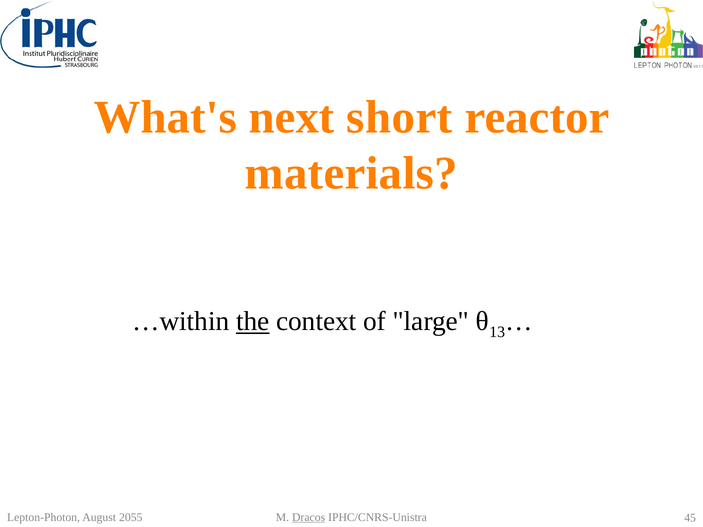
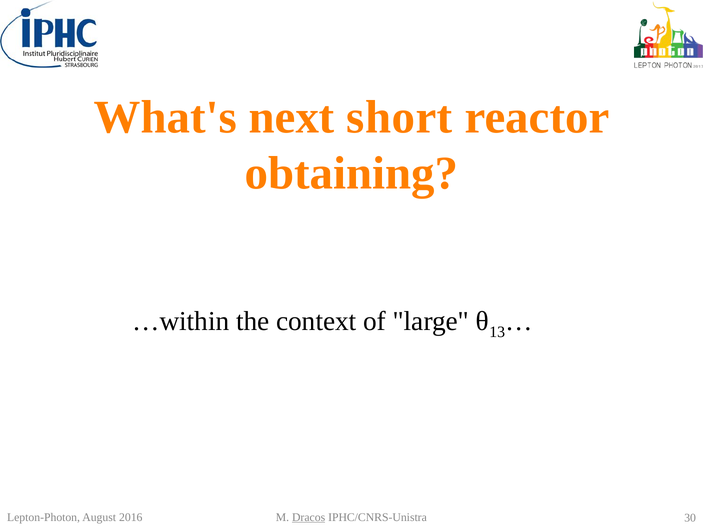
materials: materials -> obtaining
the underline: present -> none
2055: 2055 -> 2016
45: 45 -> 30
